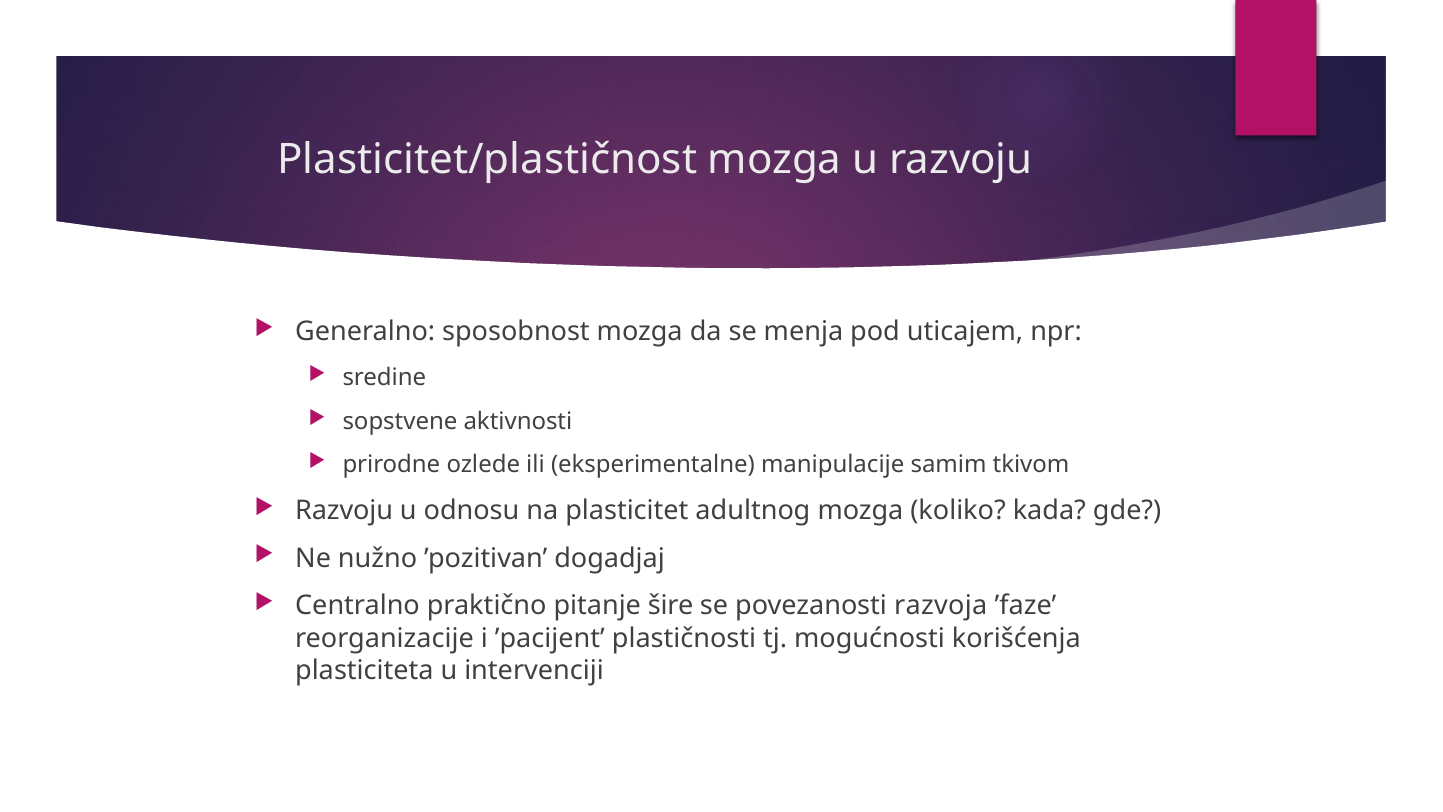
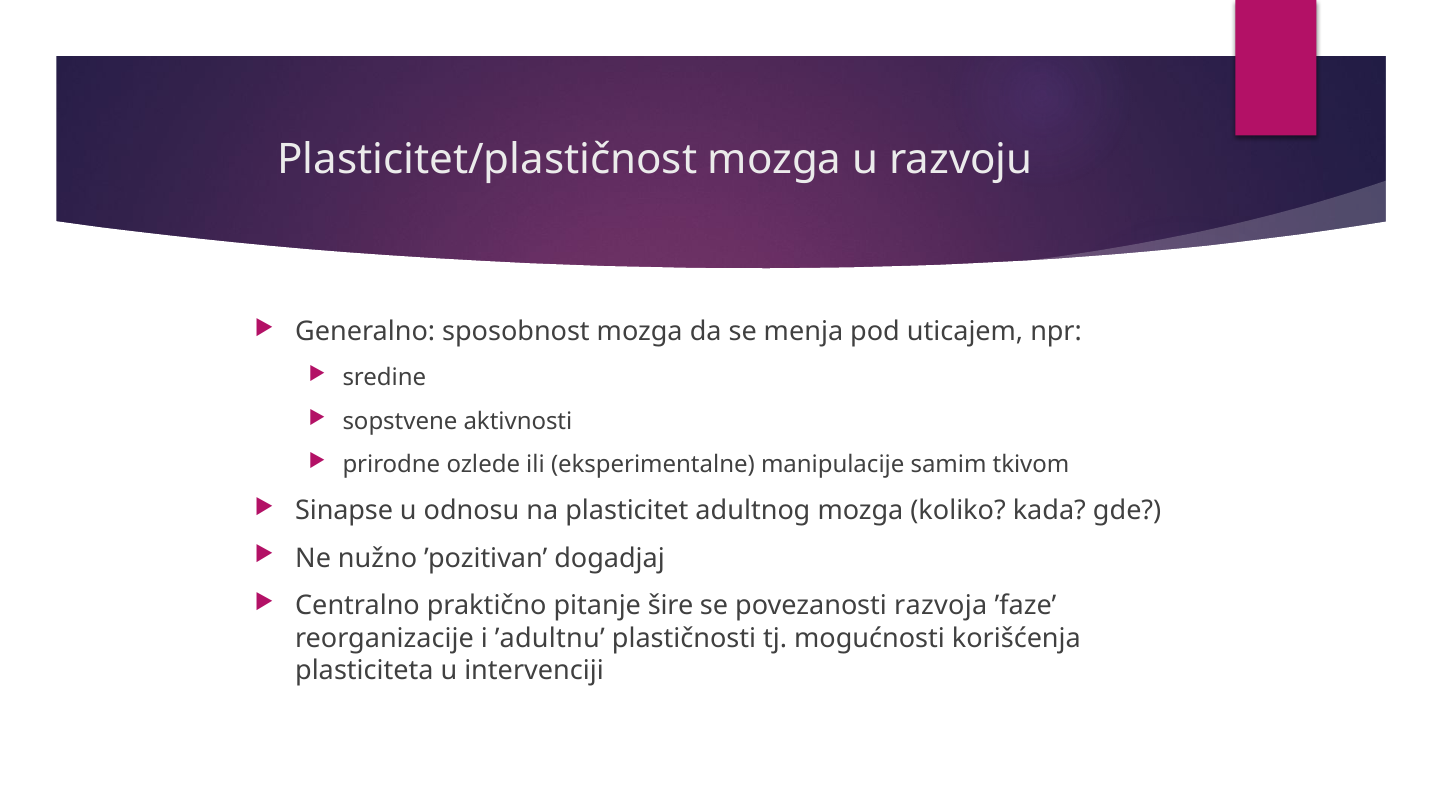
Razvoju at (344, 511): Razvoju -> Sinapse
’pacijent: ’pacijent -> ’adultnu
